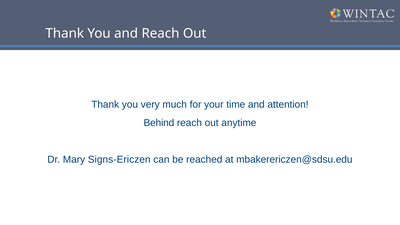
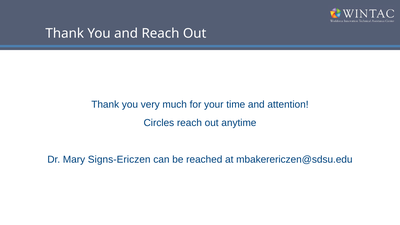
Behind: Behind -> Circles
